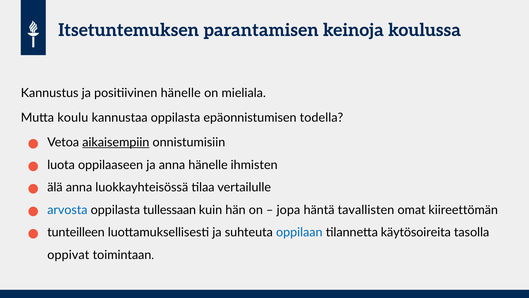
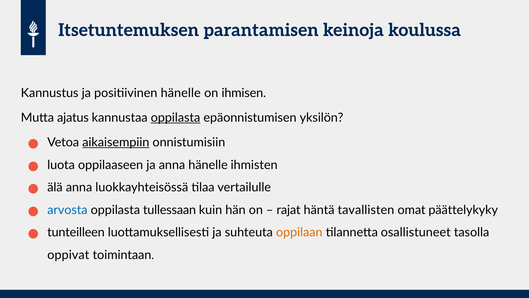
mieliala: mieliala -> ihmisen
koulu: koulu -> ajatus
oppilasta at (175, 118) underline: none -> present
todella: todella -> yksilön
jopa: jopa -> rajat
kiireettömän: kiireettömän -> päättelykyky
oppilaan colour: blue -> orange
käytösoireita: käytösoireita -> osallistuneet
